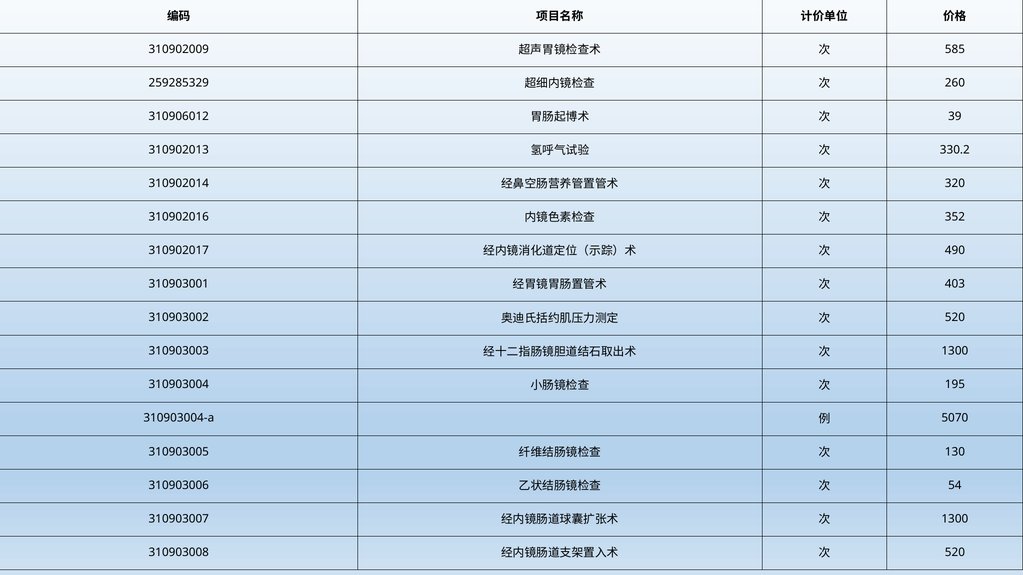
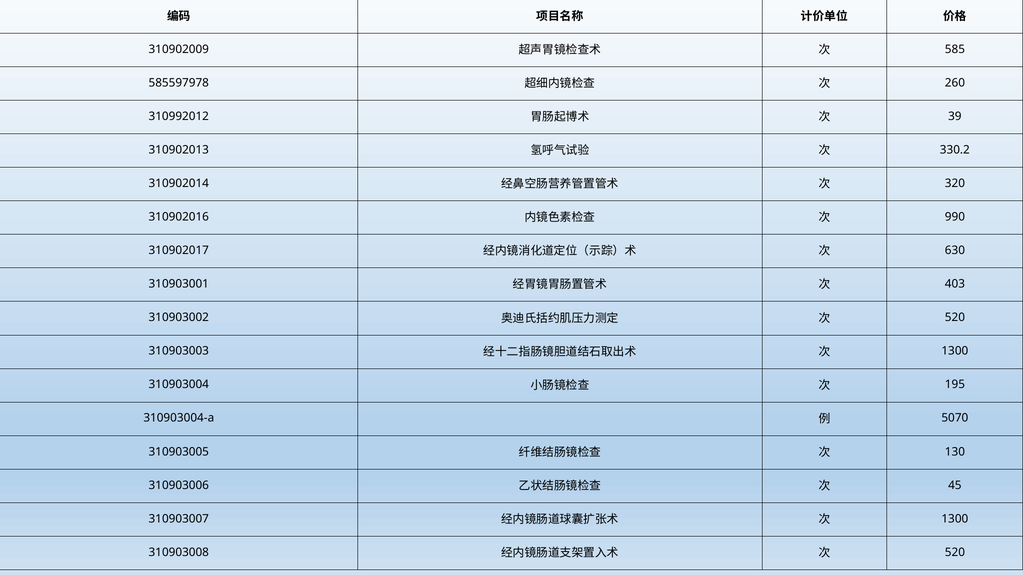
259285329: 259285329 -> 585597978
310906012: 310906012 -> 310992012
352: 352 -> 990
490: 490 -> 630
54: 54 -> 45
